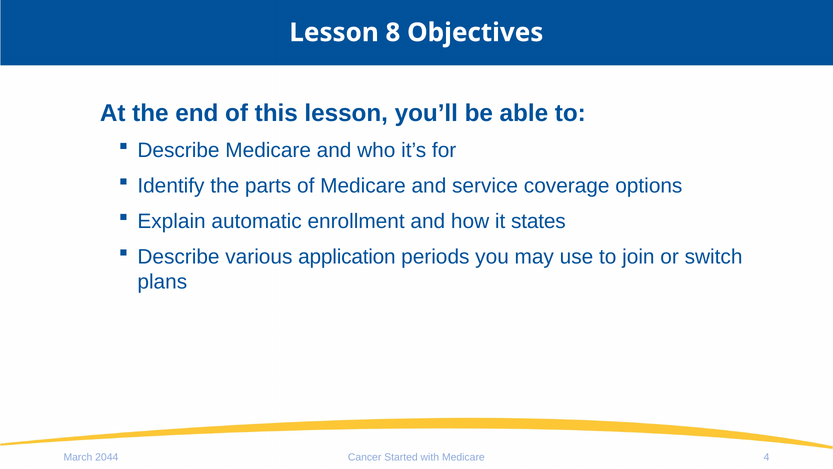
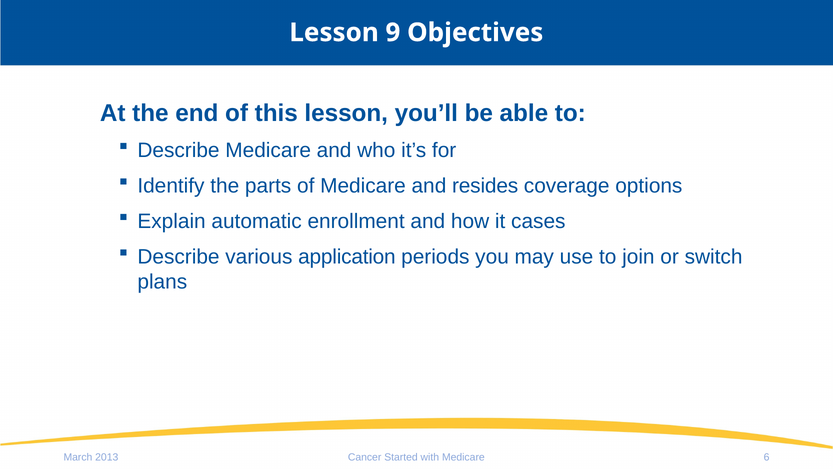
8: 8 -> 9
service: service -> resides
states: states -> cases
2044: 2044 -> 2013
4: 4 -> 6
